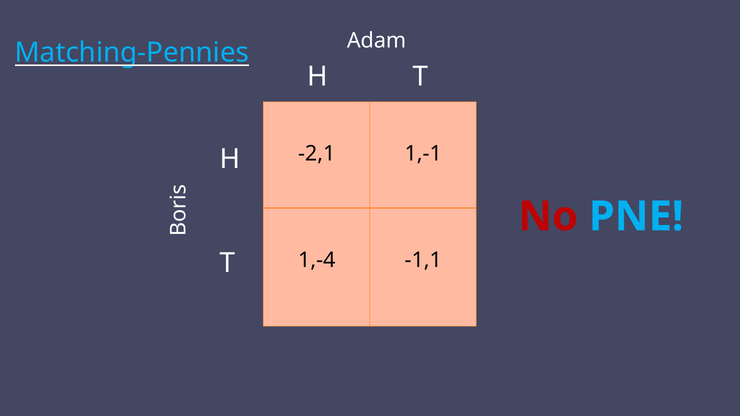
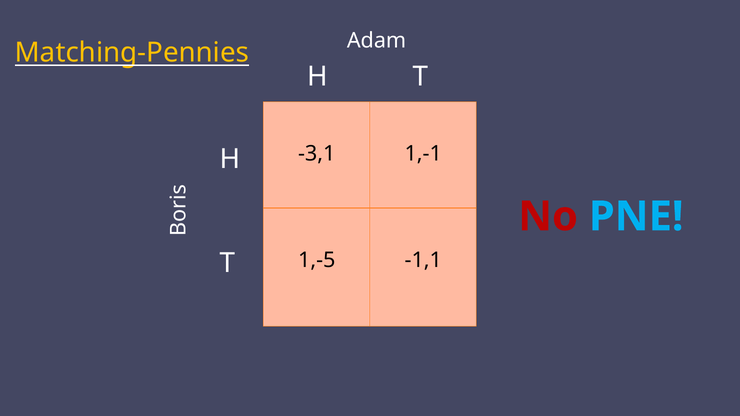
Matching-Pennies colour: light blue -> yellow
-2,1: -2,1 -> -3,1
1,-4: 1,-4 -> 1,-5
